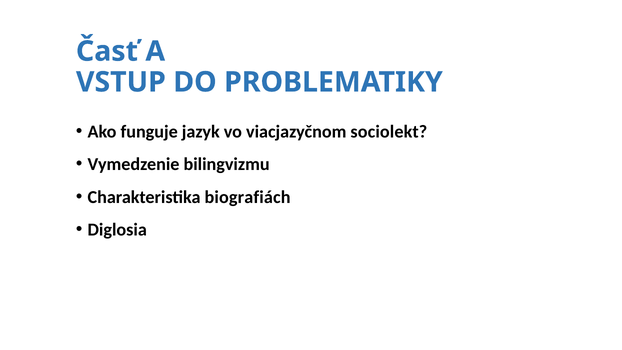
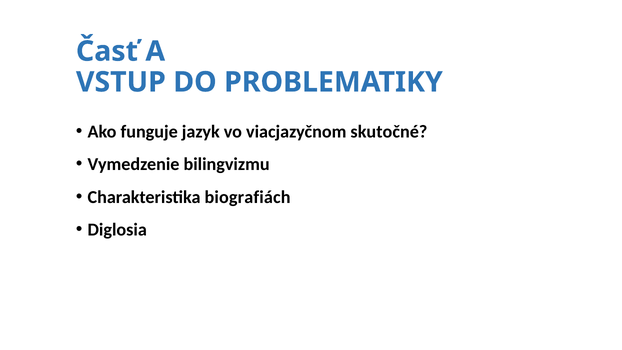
sociolekt: sociolekt -> skutočné
